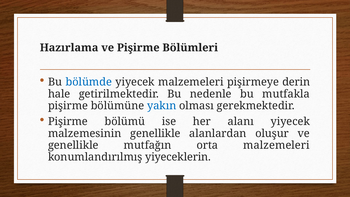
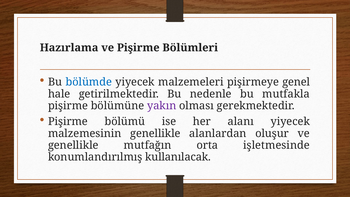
derin: derin -> genel
yakın colour: blue -> purple
orta malzemeleri: malzemeleri -> işletmesinde
yiyeceklerin: yiyeceklerin -> kullanılacak
